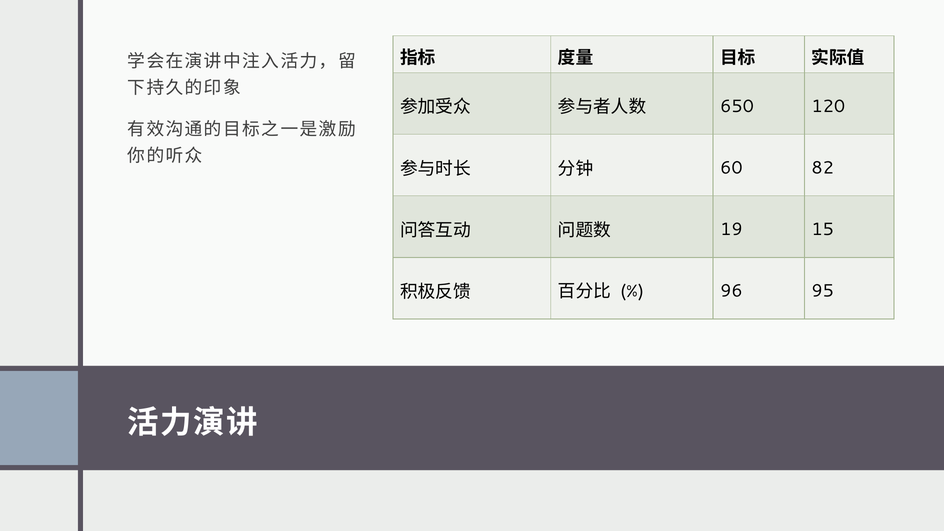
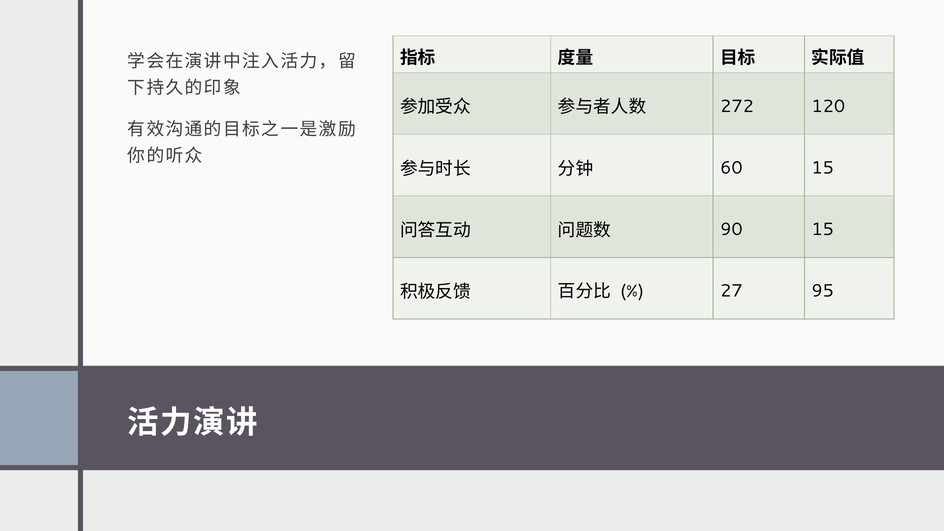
650: 650 -> 272
60 82: 82 -> 15
19: 19 -> 90
96: 96 -> 27
